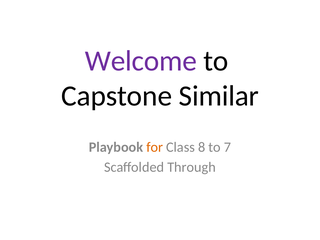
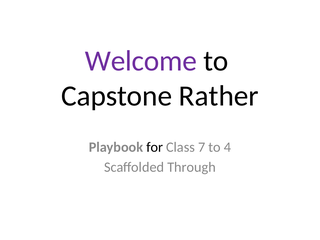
Similar: Similar -> Rather
for colour: orange -> black
8: 8 -> 7
7: 7 -> 4
